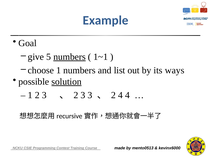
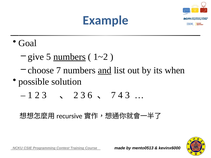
1~1: 1~1 -> 1~2
choose 1: 1 -> 7
and underline: none -> present
ways: ways -> when
solution underline: present -> none
3 3: 3 -> 6
2 at (113, 95): 2 -> 7
4 4: 4 -> 3
